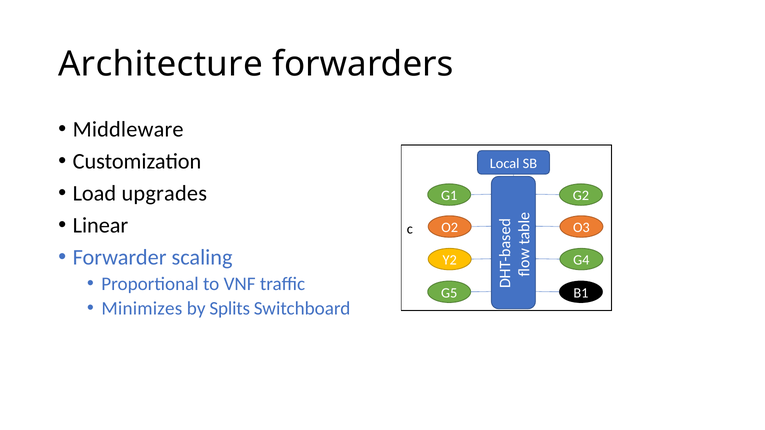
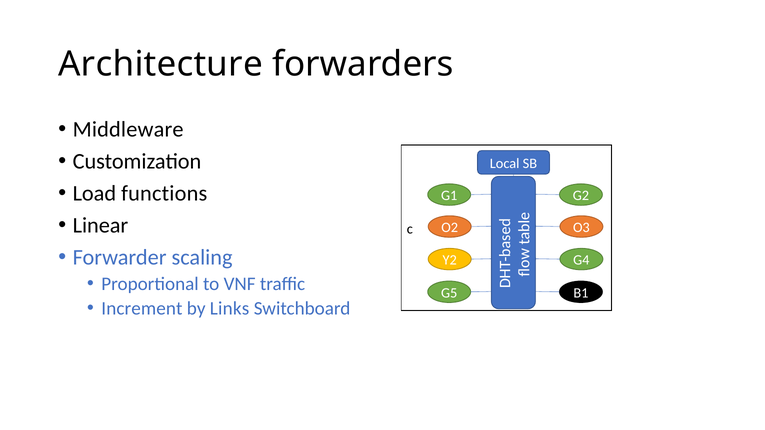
upgrades: upgrades -> functions
Minimizes: Minimizes -> Increment
Splits: Splits -> Links
